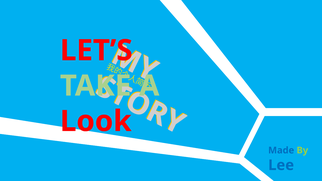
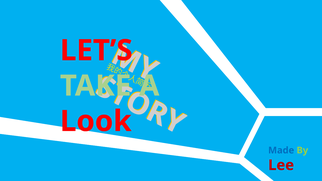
Lee colour: blue -> red
